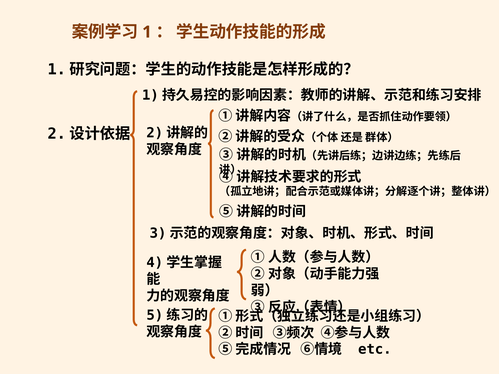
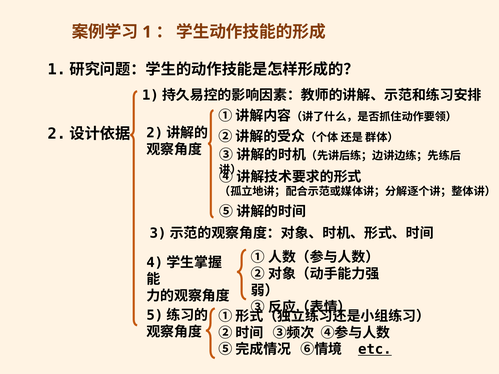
etc underline: none -> present
